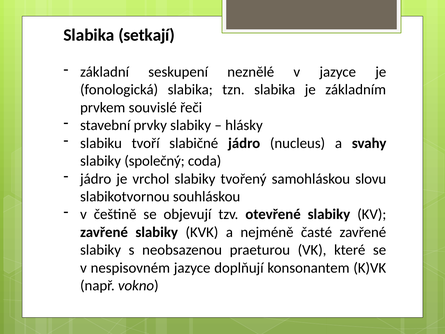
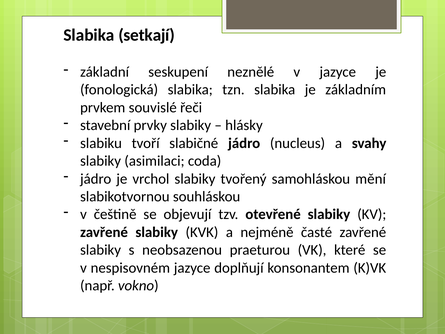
společný: společný -> asimilaci
slovu: slovu -> mění
